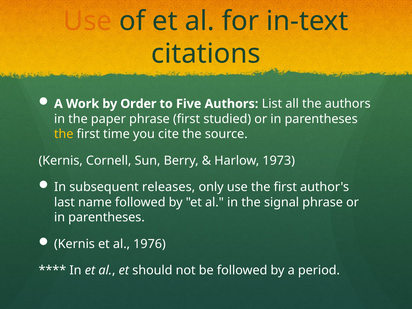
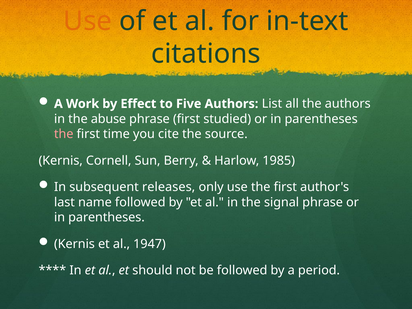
Order: Order -> Effect
paper: paper -> abuse
the at (64, 134) colour: yellow -> pink
1973: 1973 -> 1985
1976: 1976 -> 1947
